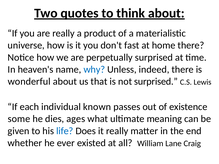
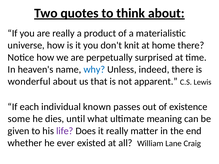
fast: fast -> knit
not surprised: surprised -> apparent
ages: ages -> until
life colour: blue -> purple
